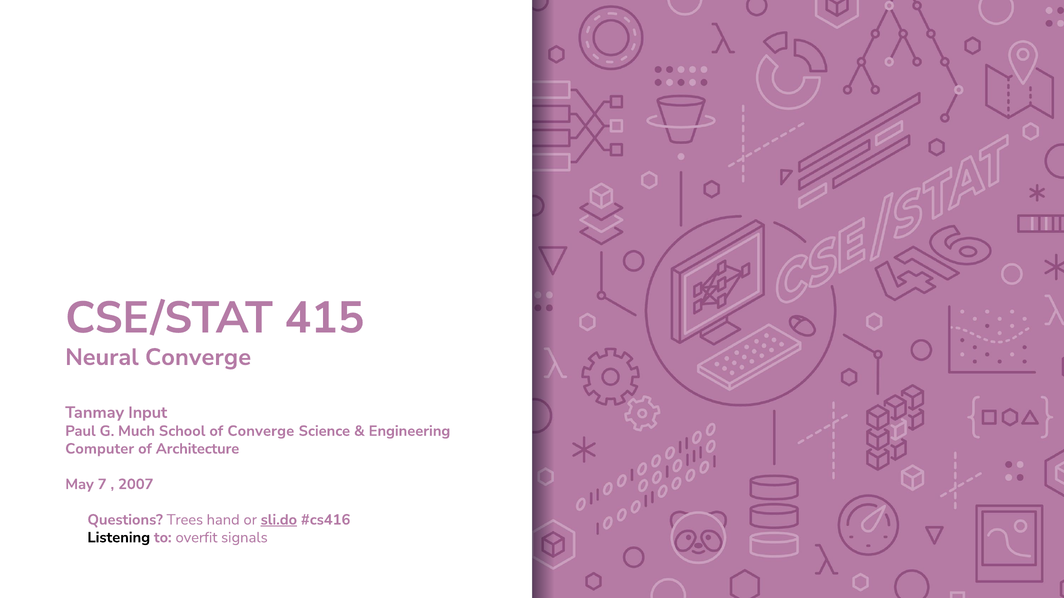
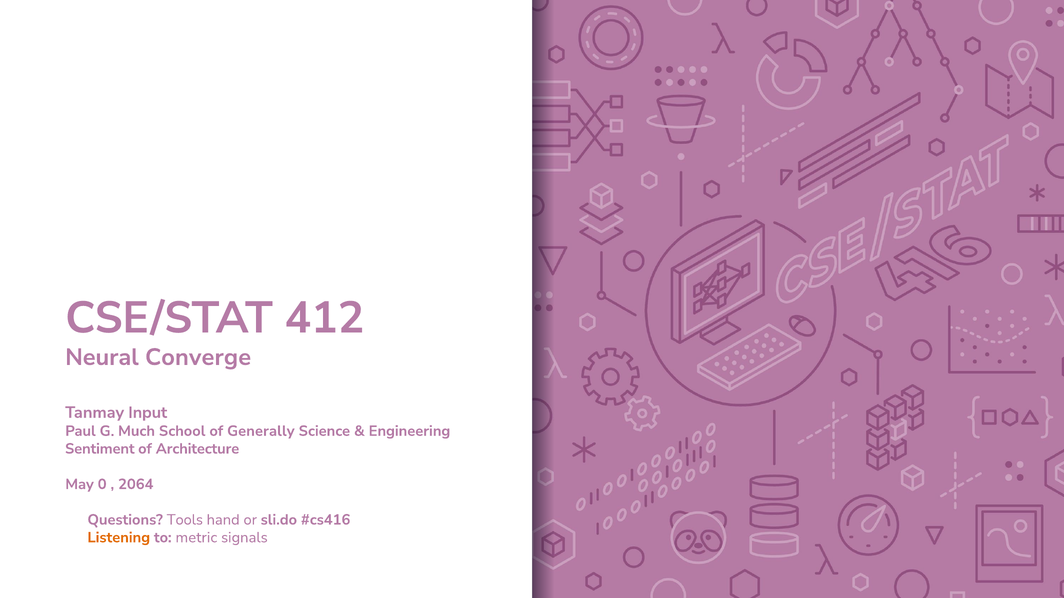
415: 415 -> 412
of Converge: Converge -> Generally
Computer: Computer -> Sentiment
7: 7 -> 0
2007: 2007 -> 2064
Trees: Trees -> Tools
sli.do underline: present -> none
overfit: overfit -> metric
Listening colour: black -> orange
